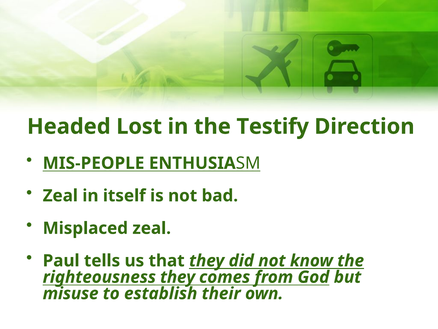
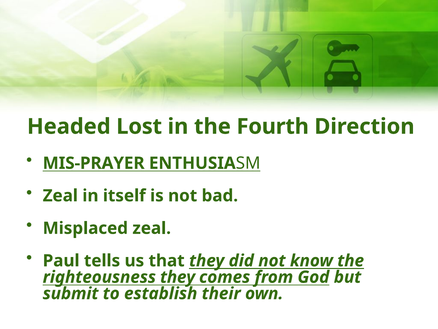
Testify: Testify -> Fourth
MIS-PEOPLE: MIS-PEOPLE -> MIS-PRAYER
misuse: misuse -> submit
